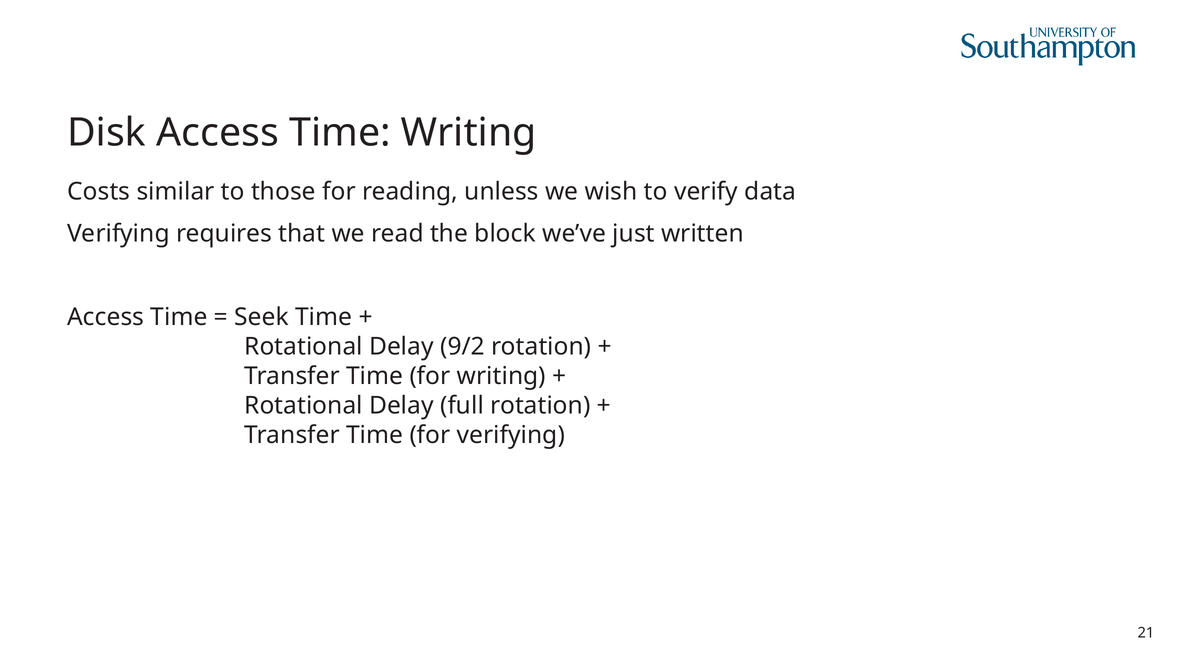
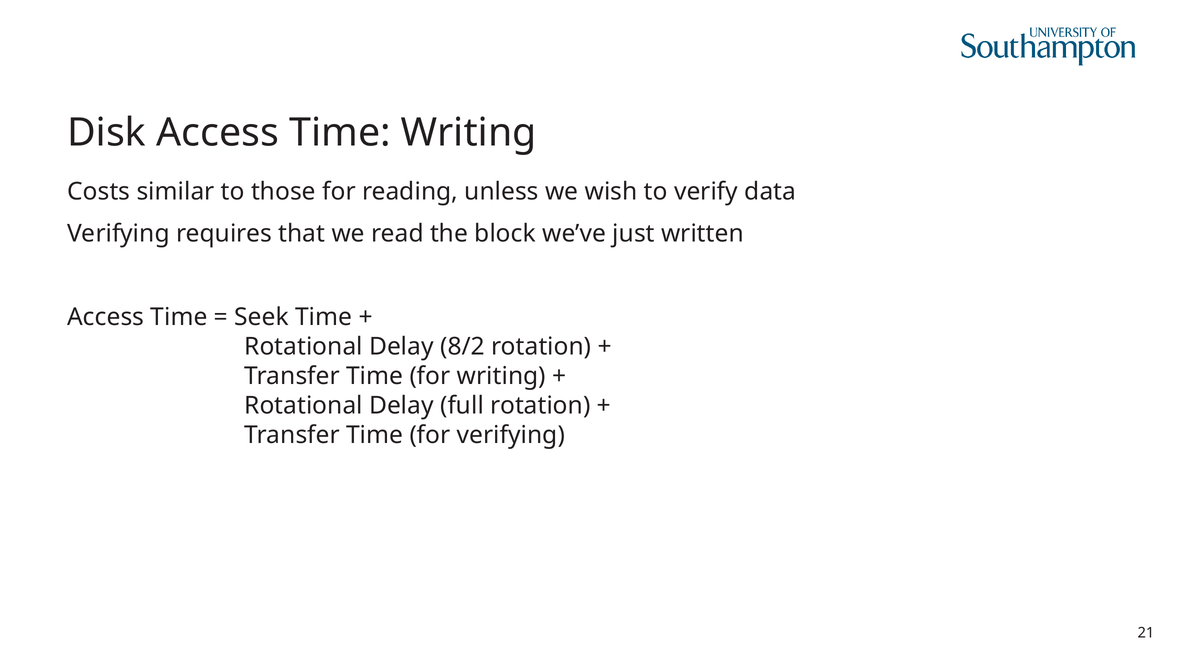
9/2: 9/2 -> 8/2
